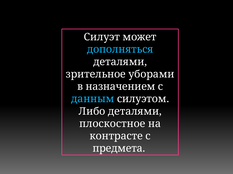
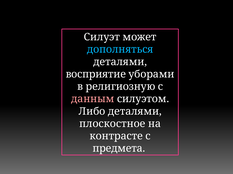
зрительное: зрительное -> восприятие
назначением: назначением -> религиозную
данным colour: light blue -> pink
